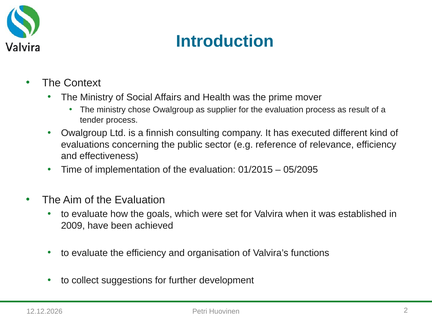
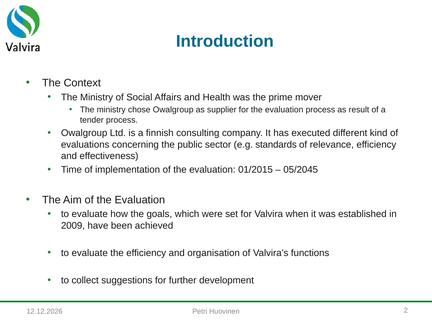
reference: reference -> standards
05/2095: 05/2095 -> 05/2045
